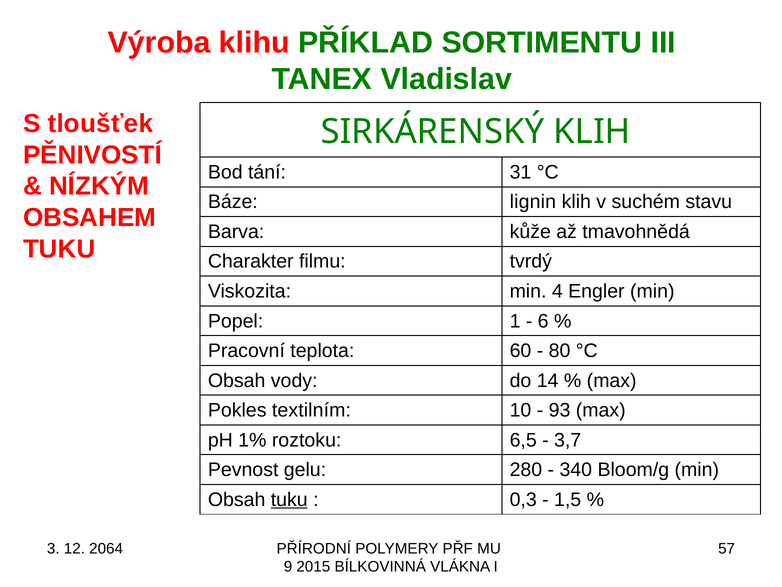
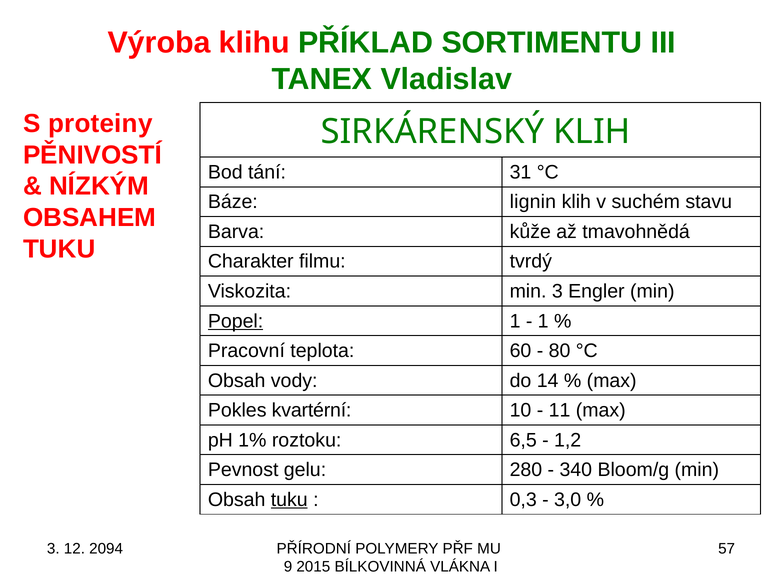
tloušťek: tloušťek -> proteiny
min 4: 4 -> 3
Popel underline: none -> present
6 at (543, 321): 6 -> 1
textilním: textilním -> kvartérní
93: 93 -> 11
3,7: 3,7 -> 1,2
1,5: 1,5 -> 3,0
2064: 2064 -> 2094
